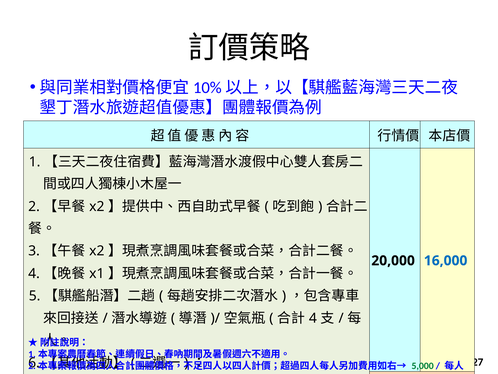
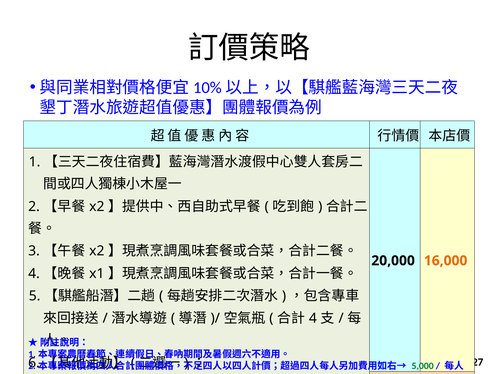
16,000 colour: blue -> orange
